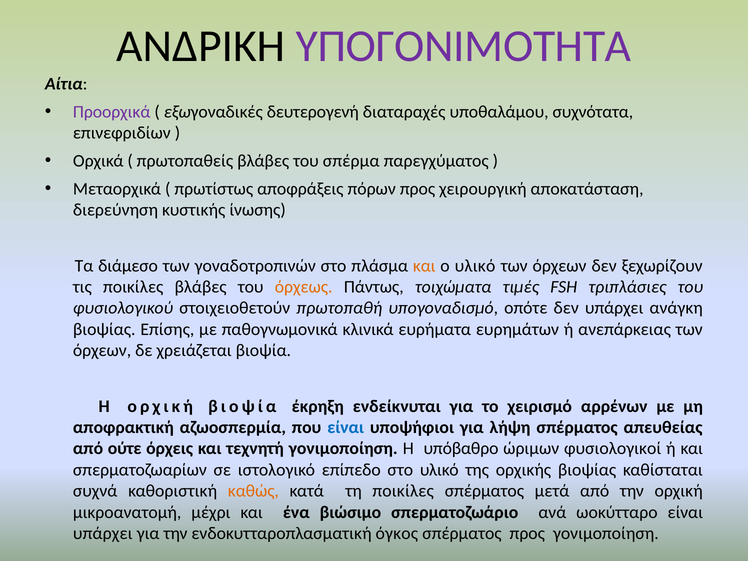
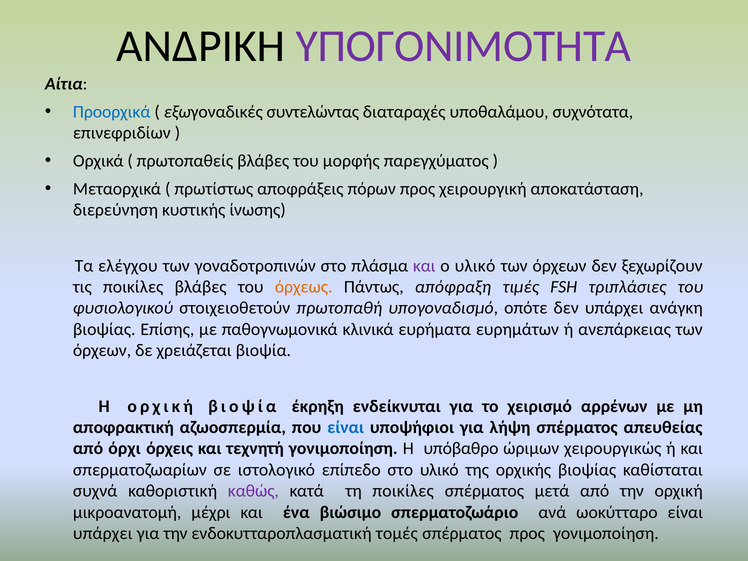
Προορχικά colour: purple -> blue
δευτερογενή: δευτερογενή -> συντελώντας
σπέρμα: σπέρμα -> μορφής
διάμεσο: διάμεσο -> ελέγχου
και at (424, 266) colour: orange -> purple
τοιχώματα: τοιχώματα -> απόφραξη
ούτε: ούτε -> όρχι
φυσιολογικοί: φυσιολογικοί -> χειρουργικώς
καθώς colour: orange -> purple
όγκος: όγκος -> τομές
